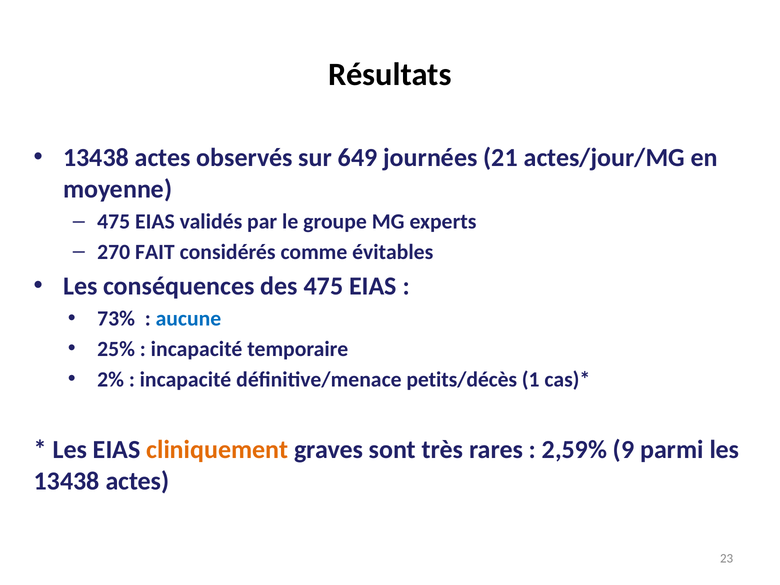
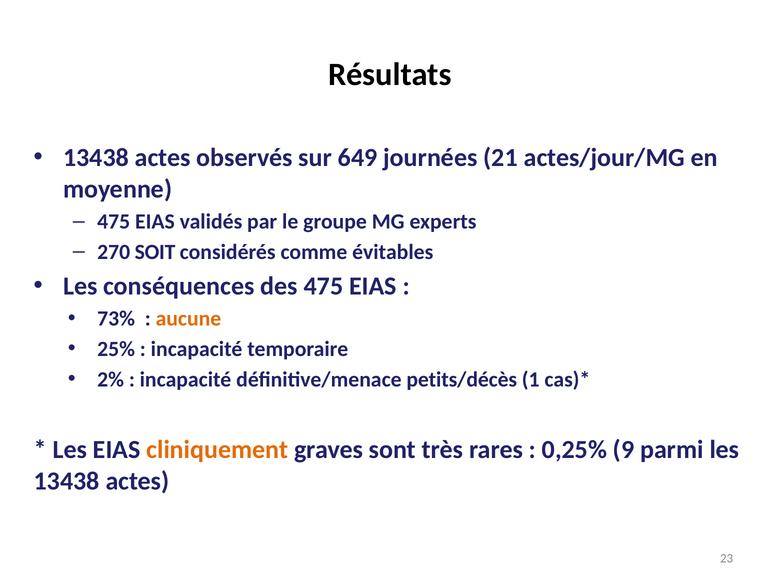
FAIT: FAIT -> SOIT
aucune colour: blue -> orange
2,59%: 2,59% -> 0,25%
